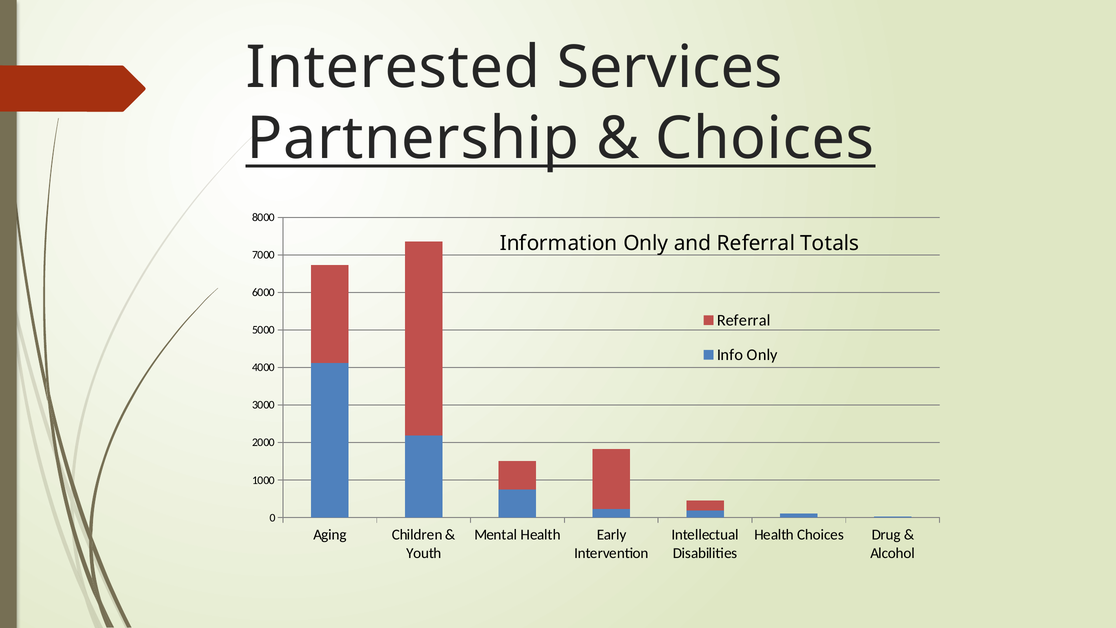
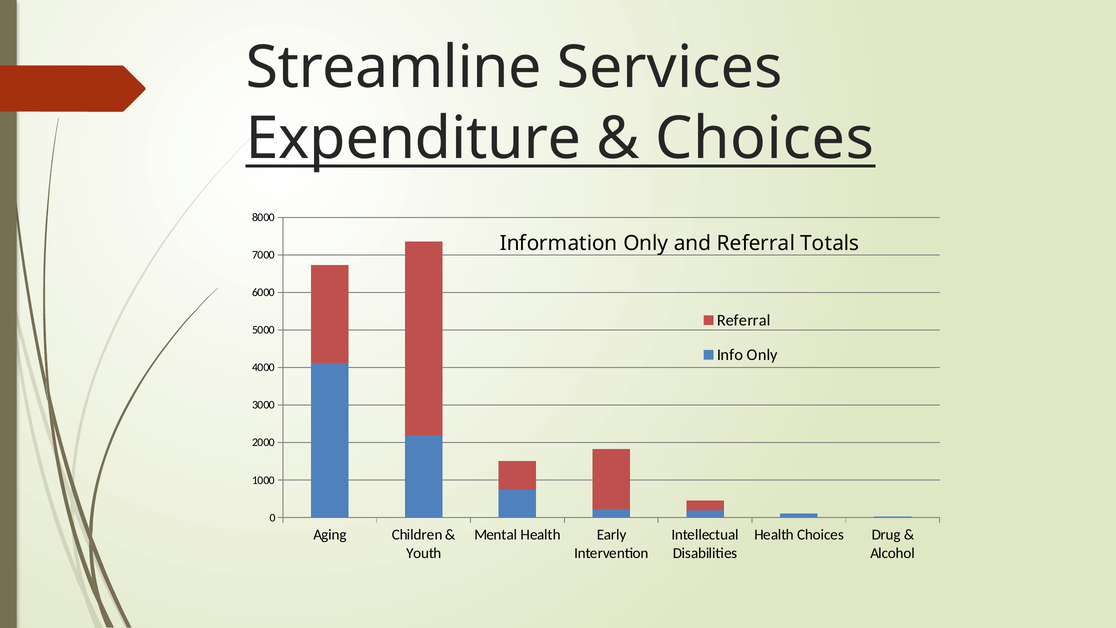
Interested: Interested -> Streamline
Partnership: Partnership -> Expenditure
